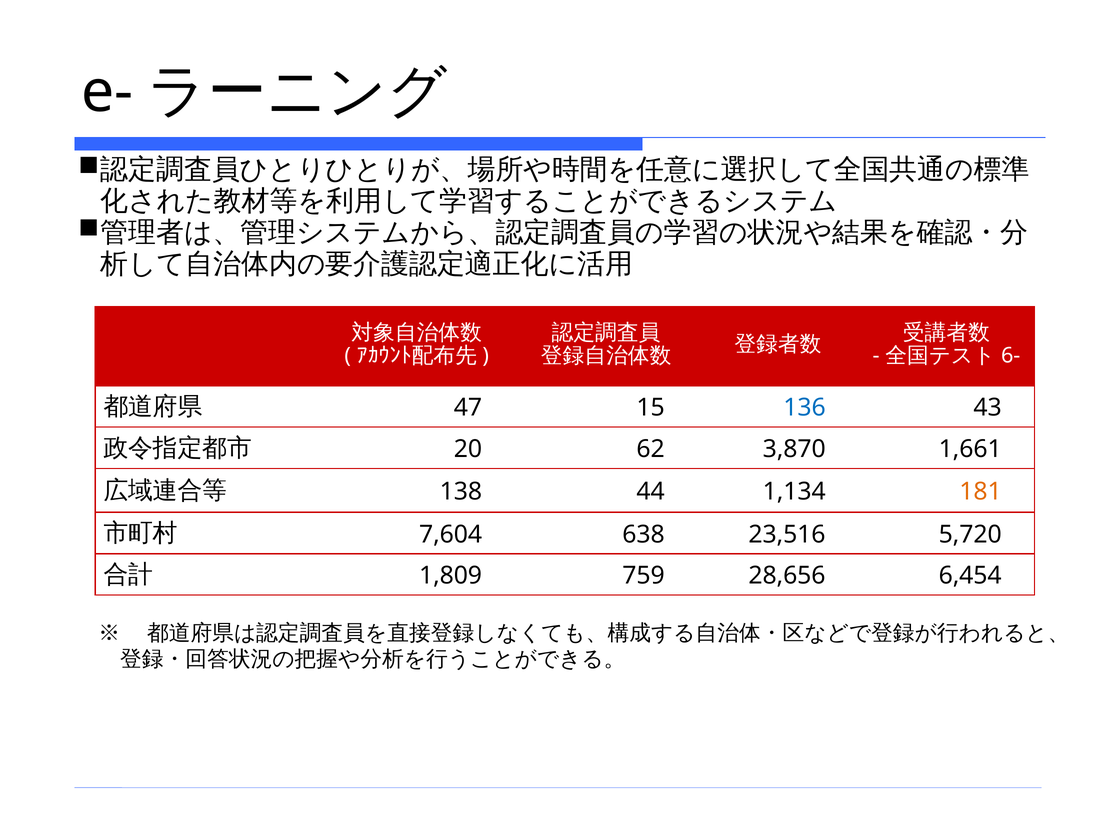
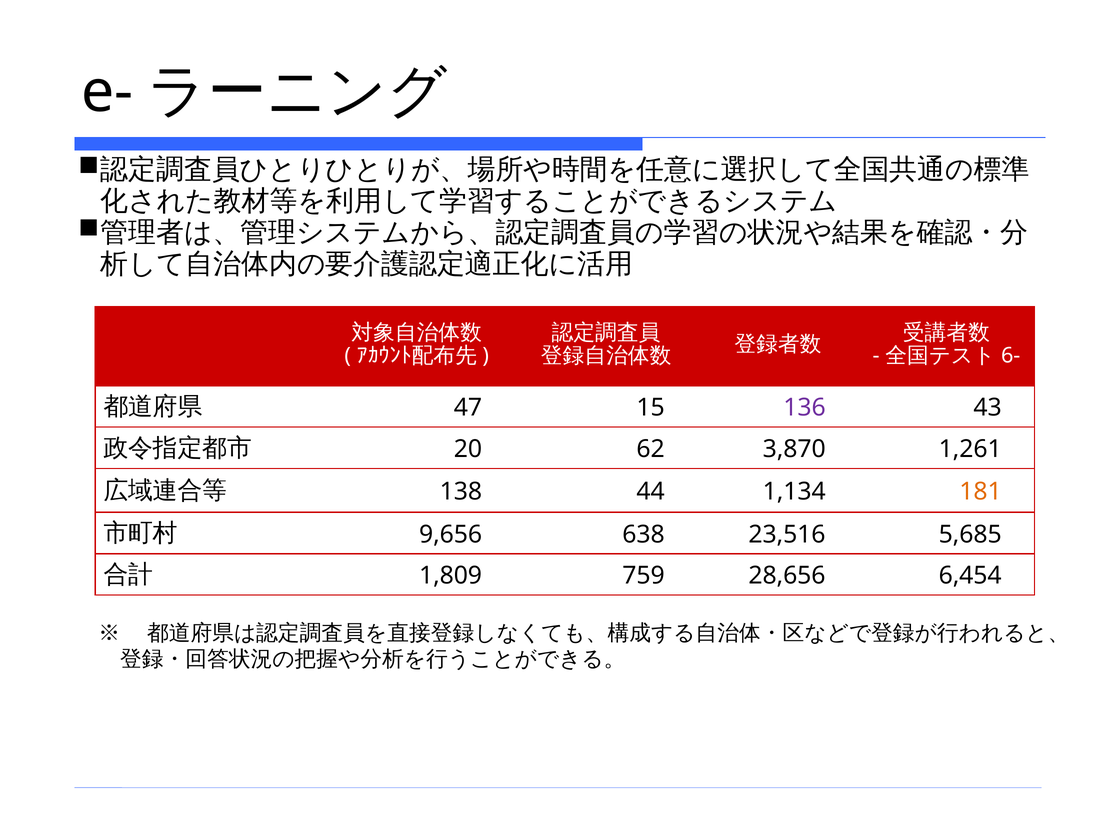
136 colour: blue -> purple
1,661: 1,661 -> 1,261
7,604: 7,604 -> 9,656
5,720: 5,720 -> 5,685
